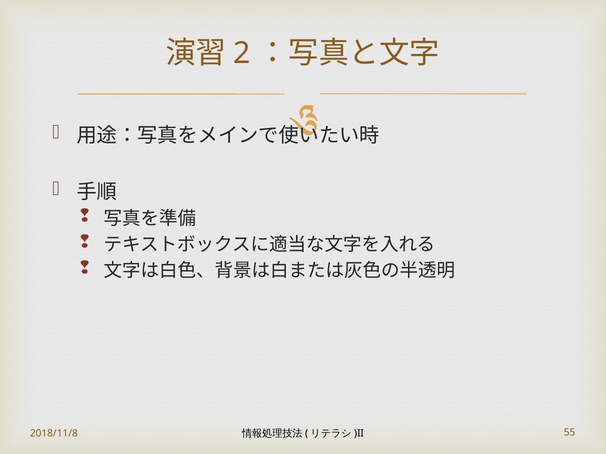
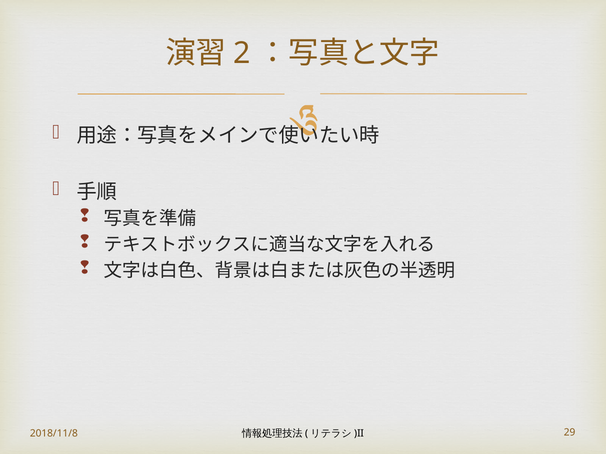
55: 55 -> 29
